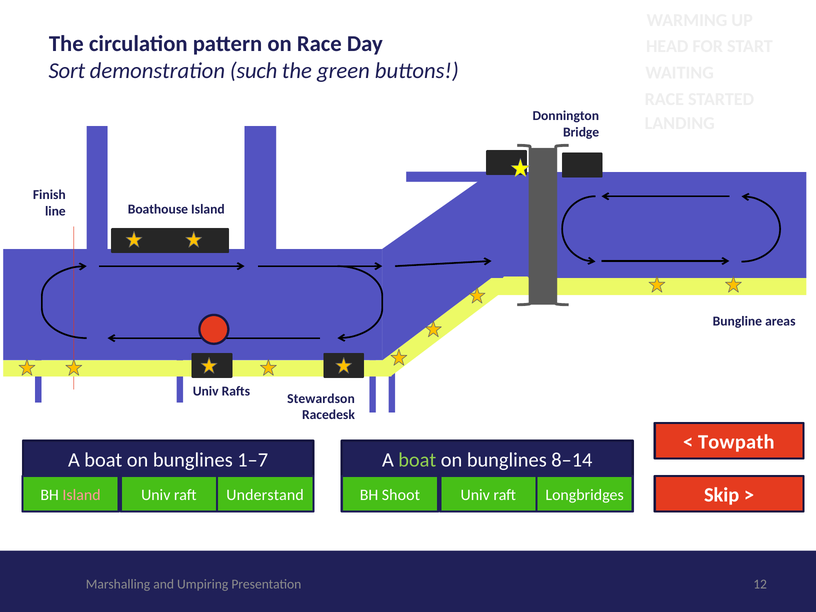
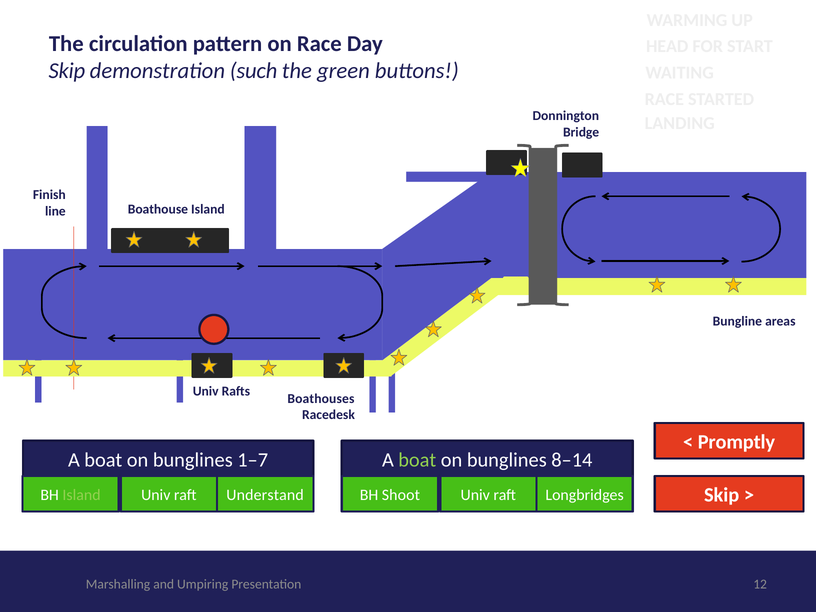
Sort at (67, 71): Sort -> Skip
Stewardson: Stewardson -> Boathouses
Towpath: Towpath -> Promptly
Island at (82, 495) colour: pink -> light green
